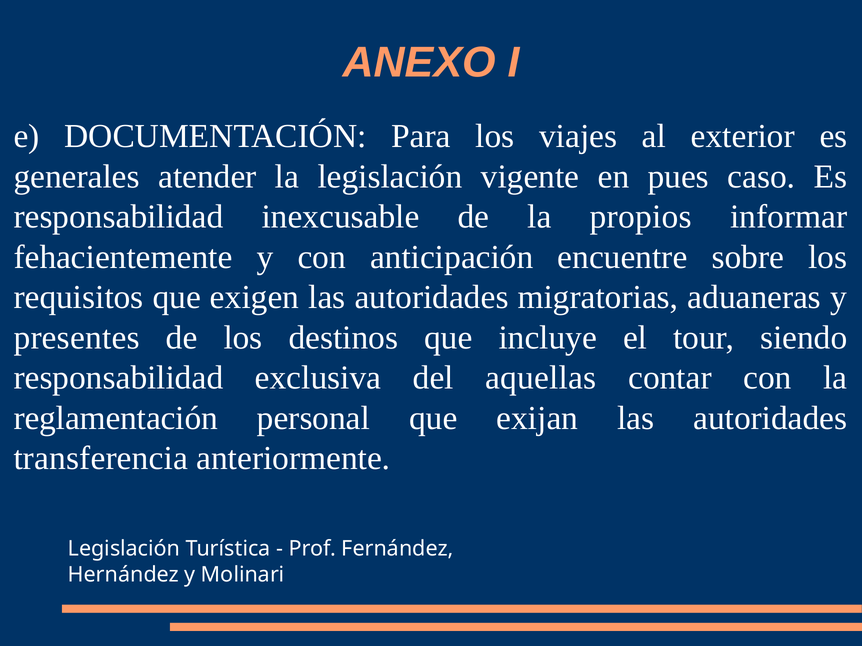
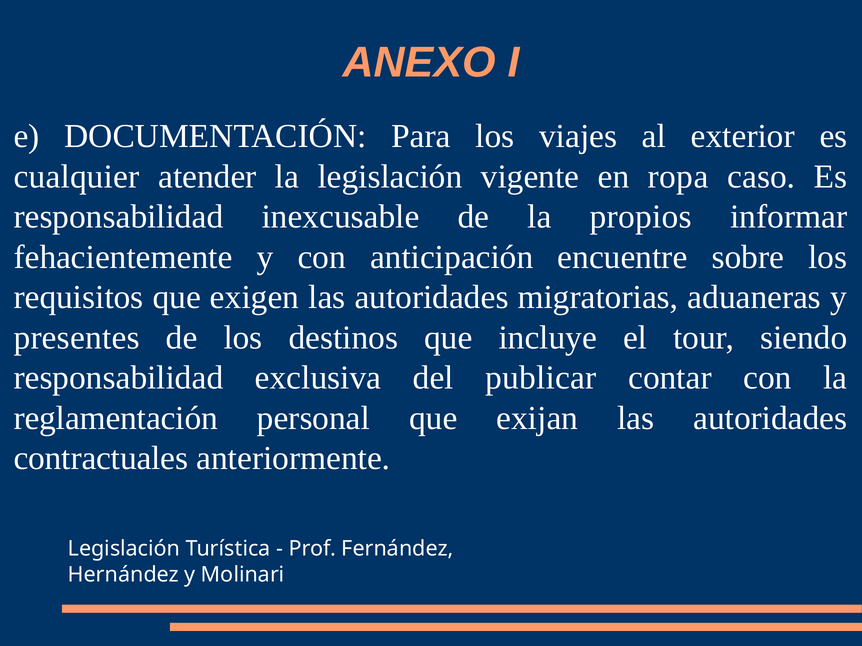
generales: generales -> cualquier
pues: pues -> ropa
aquellas: aquellas -> publicar
transferencia: transferencia -> contractuales
